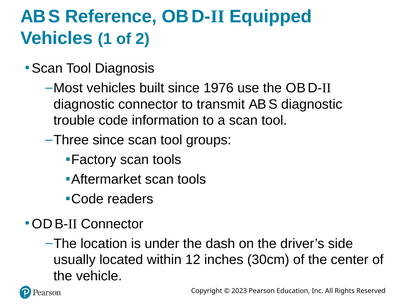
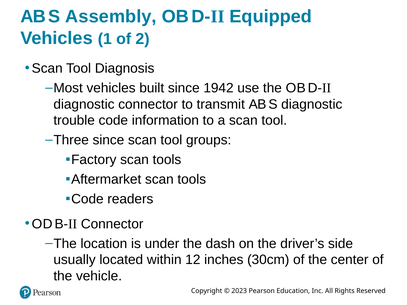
Reference: Reference -> Assembly
1976: 1976 -> 1942
